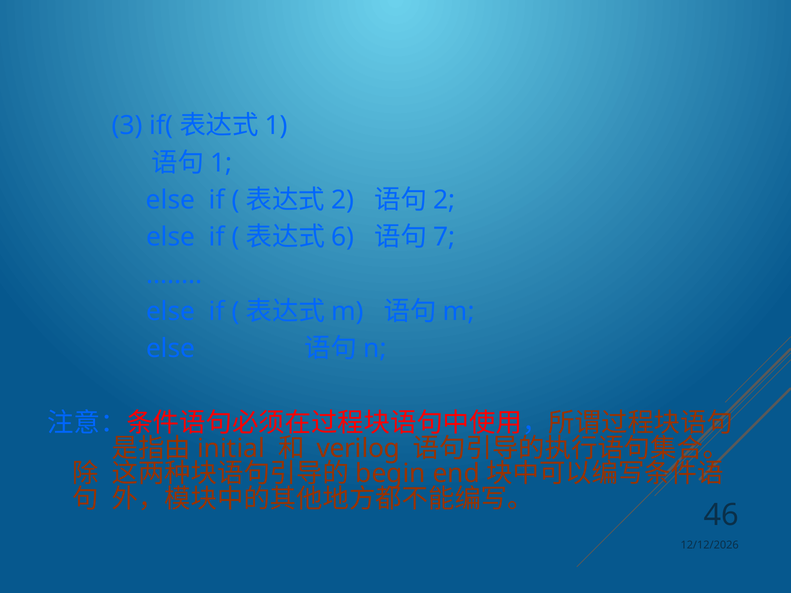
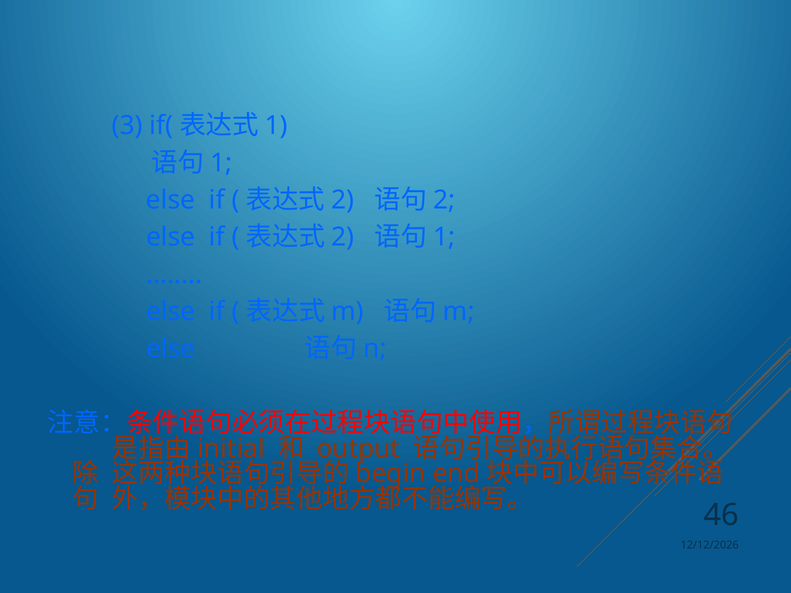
6 at (343, 237): 6 -> 2
7 at (444, 237): 7 -> 1
verilog: verilog -> output
